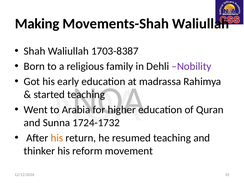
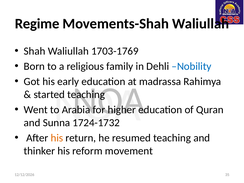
Making: Making -> Regime
1703-8387: 1703-8387 -> 1703-1769
Nobility colour: purple -> blue
